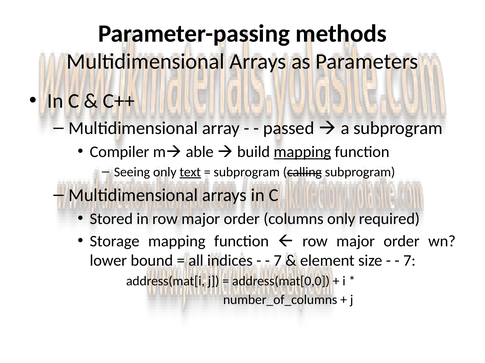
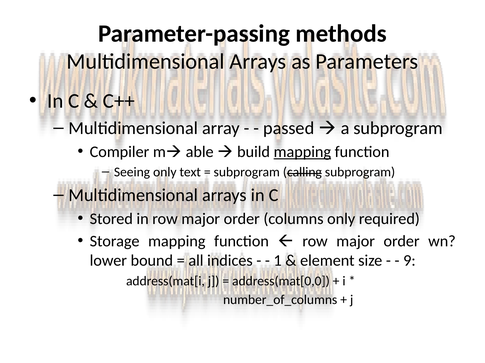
text underline: present -> none
7 at (278, 261): 7 -> 1
7 at (409, 261): 7 -> 9
